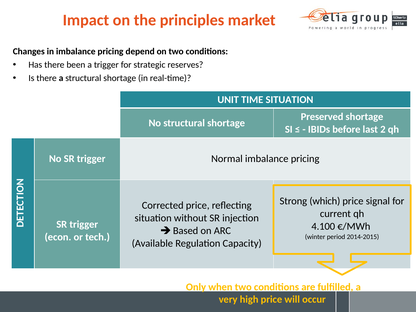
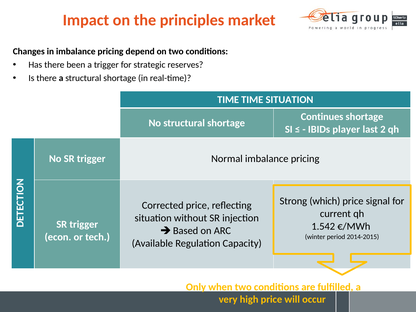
UNIT at (228, 100): UNIT -> TIME
Preserved: Preserved -> Continues
before: before -> player
4.100: 4.100 -> 1.542
